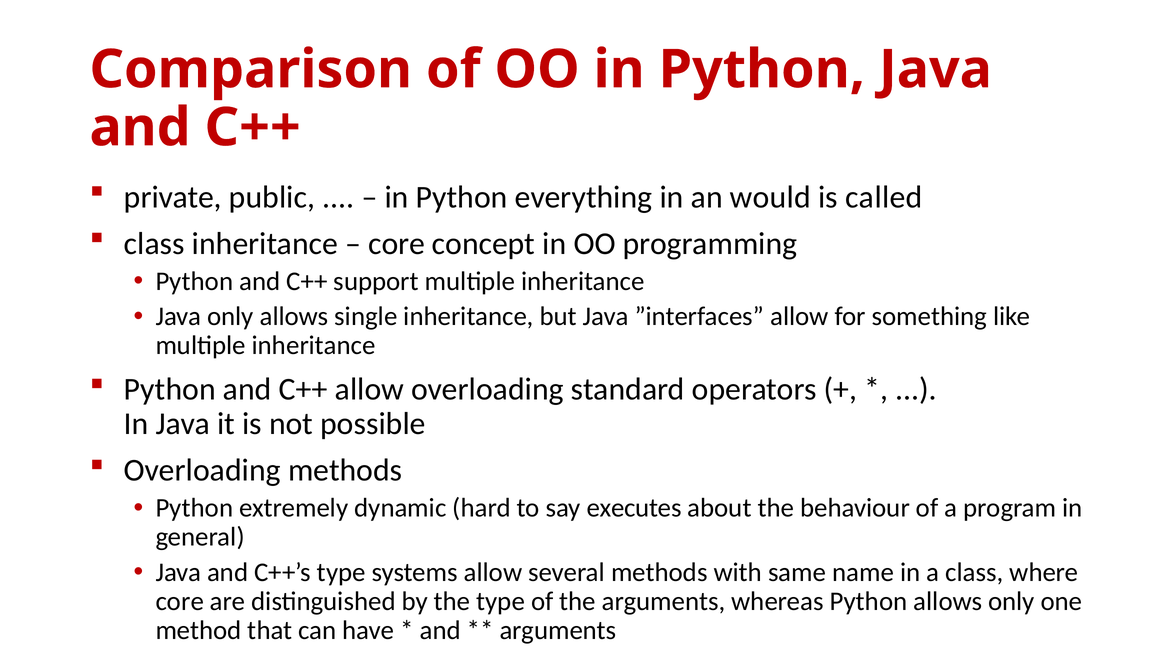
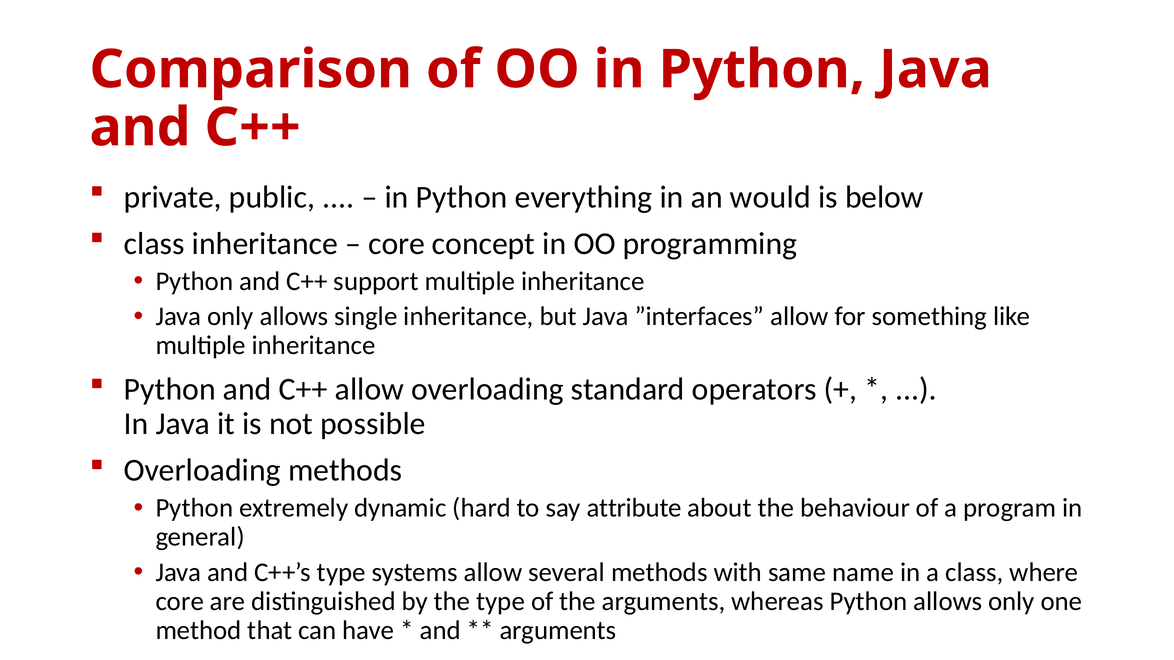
called: called -> below
executes: executes -> attribute
